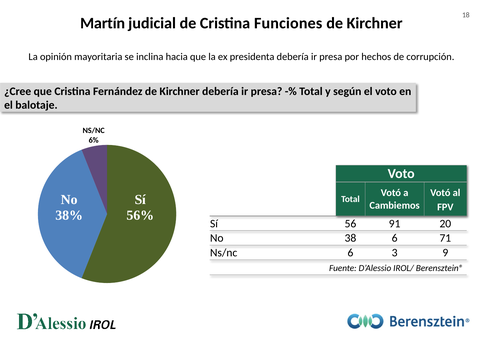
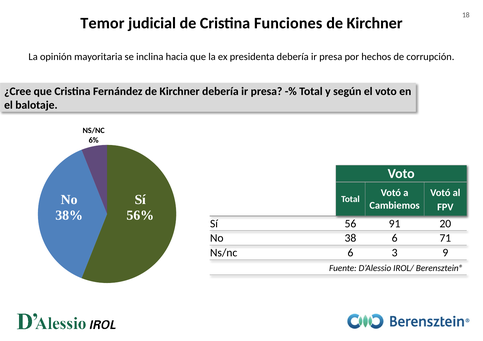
Martín: Martín -> Temor
